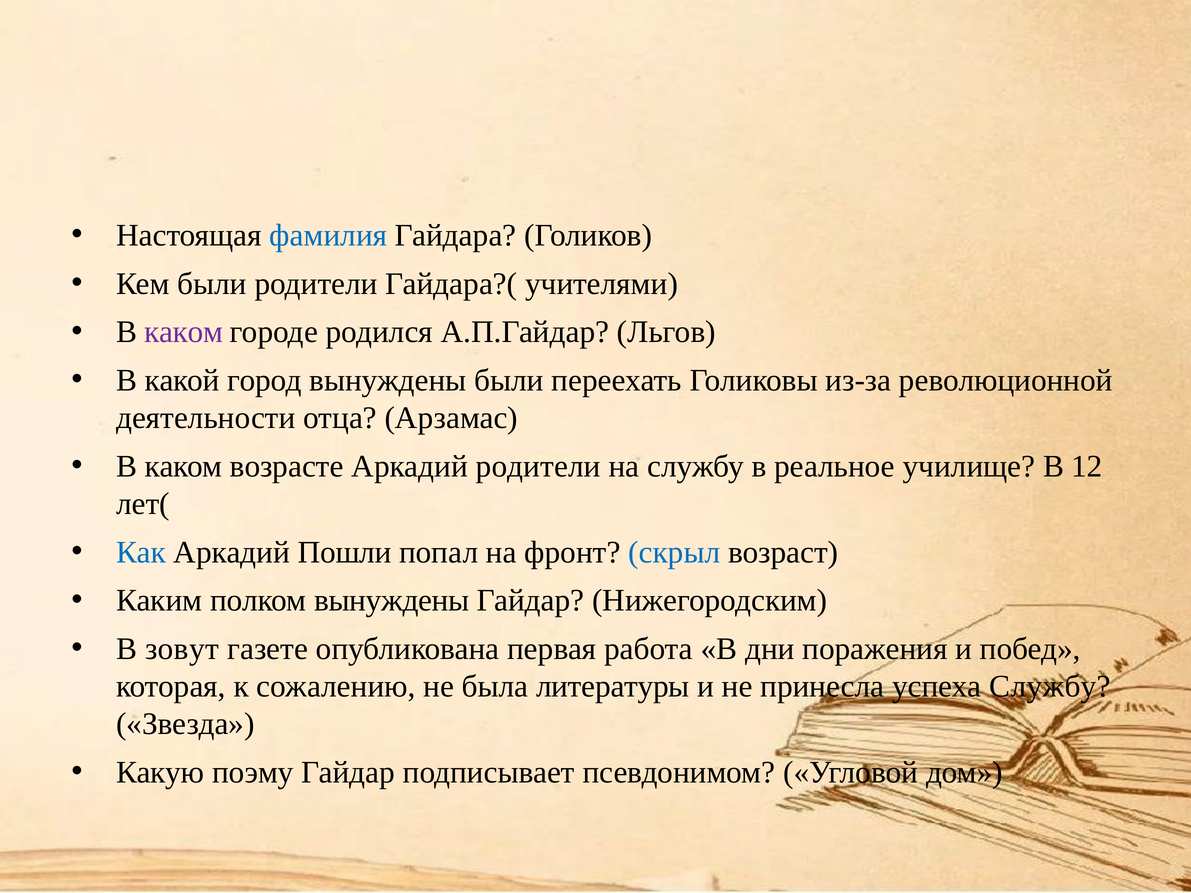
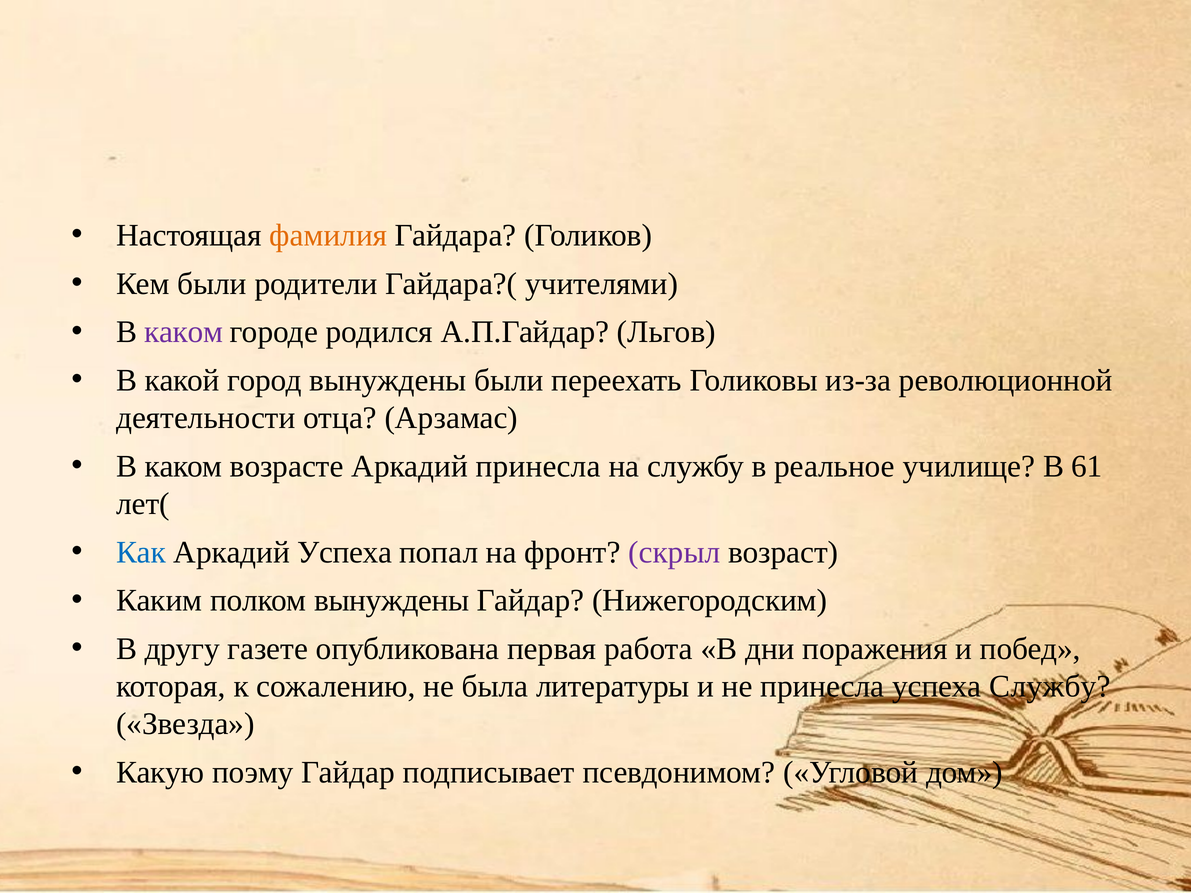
фамилия colour: blue -> orange
Аркадий родители: родители -> принесла
12: 12 -> 61
Аркадий Пошли: Пошли -> Успеха
скрыл colour: blue -> purple
зовут: зовут -> другу
